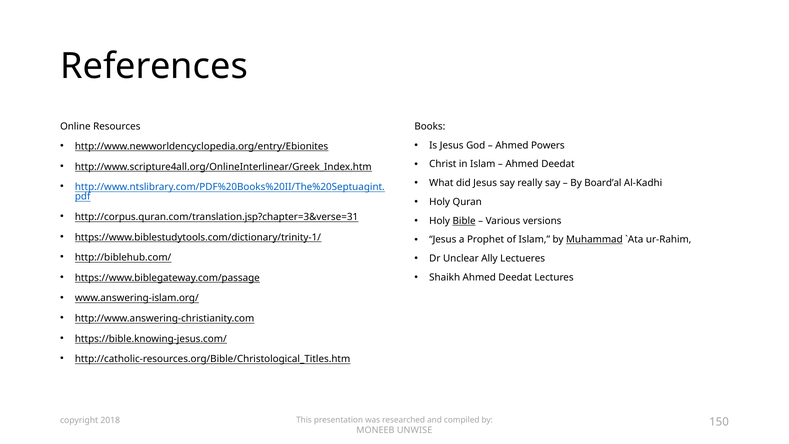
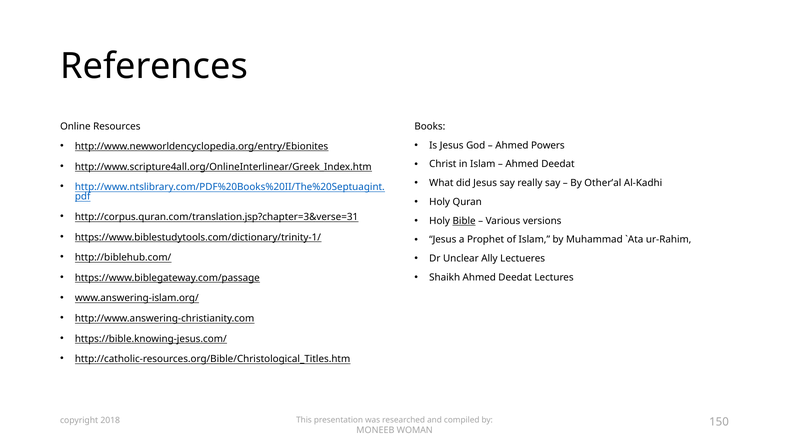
Board’al: Board’al -> Other’al
Muhammad underline: present -> none
UNWISE: UNWISE -> WOMAN
